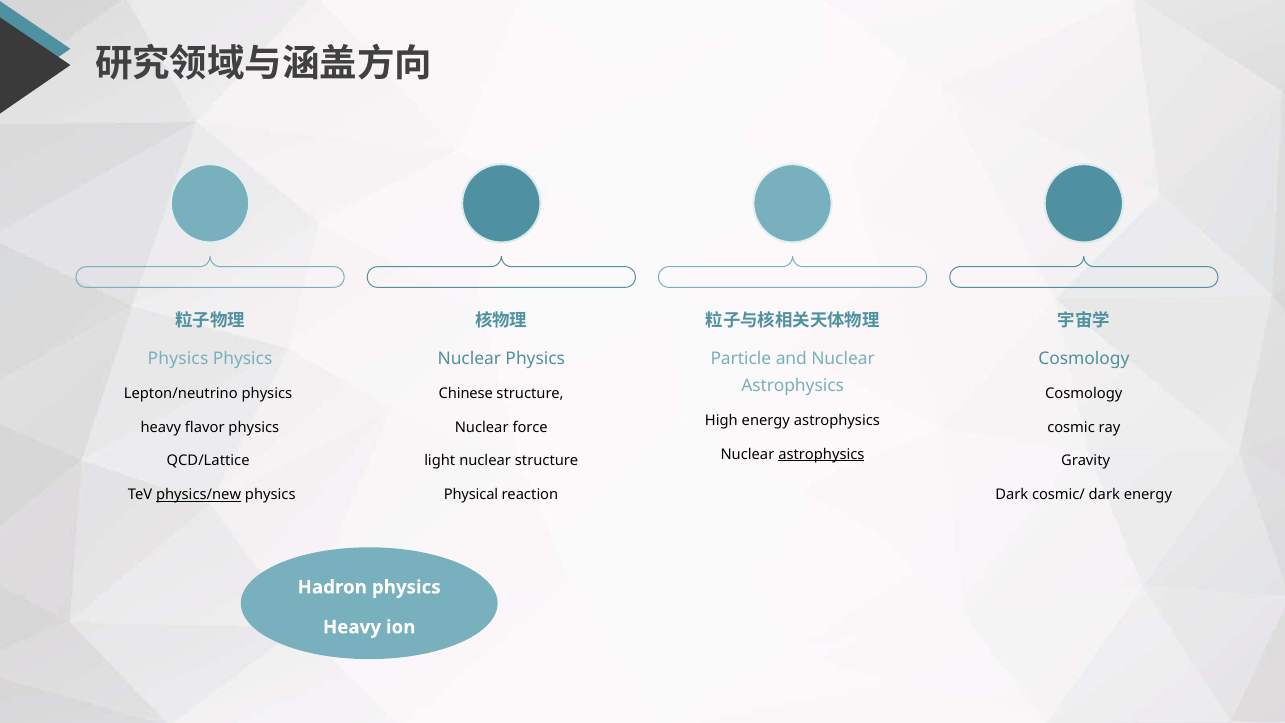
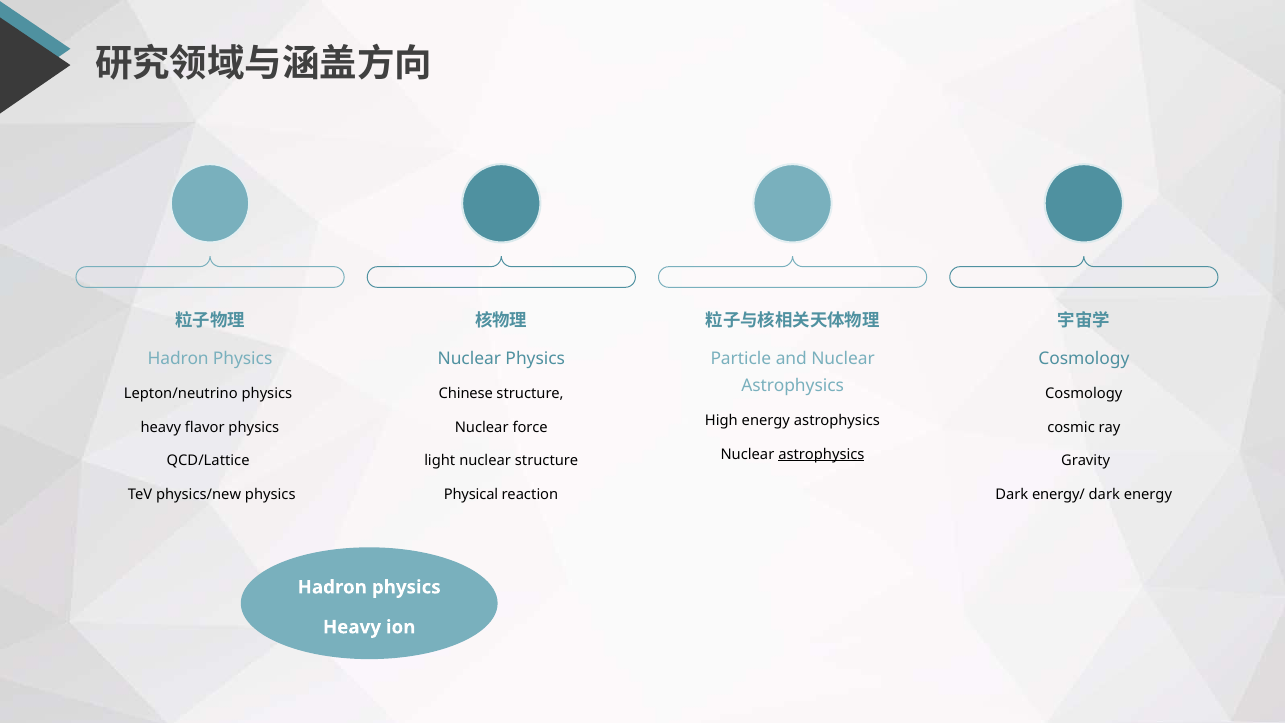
Physics at (178, 359): Physics -> Hadron
physics/new underline: present -> none
cosmic/: cosmic/ -> energy/
